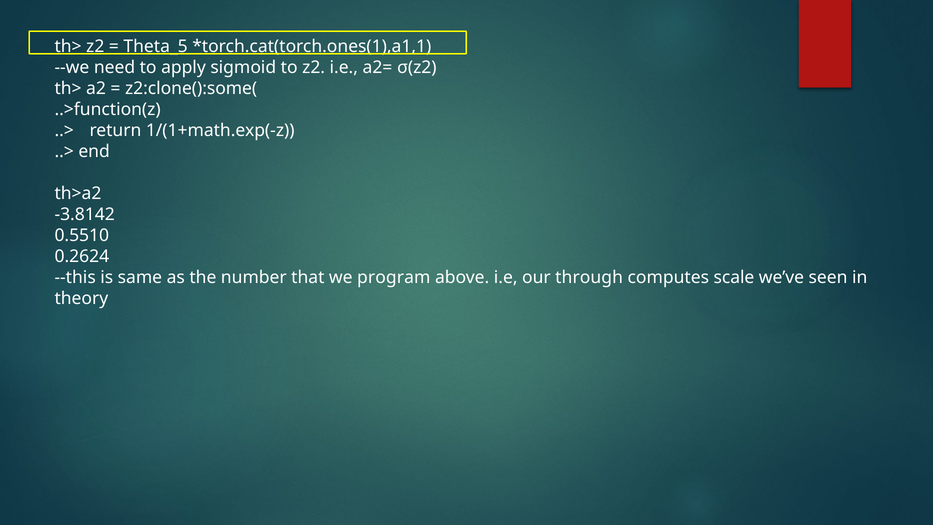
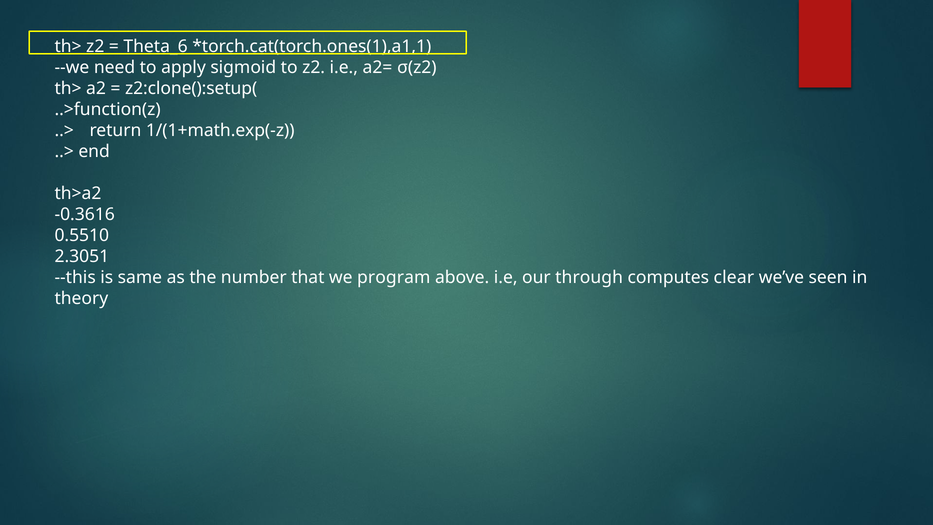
Theta_5: Theta_5 -> Theta_6
z2:clone():some(: z2:clone():some( -> z2:clone():setup(
-3.8142: -3.8142 -> -0.3616
0.2624: 0.2624 -> 2.3051
scale: scale -> clear
